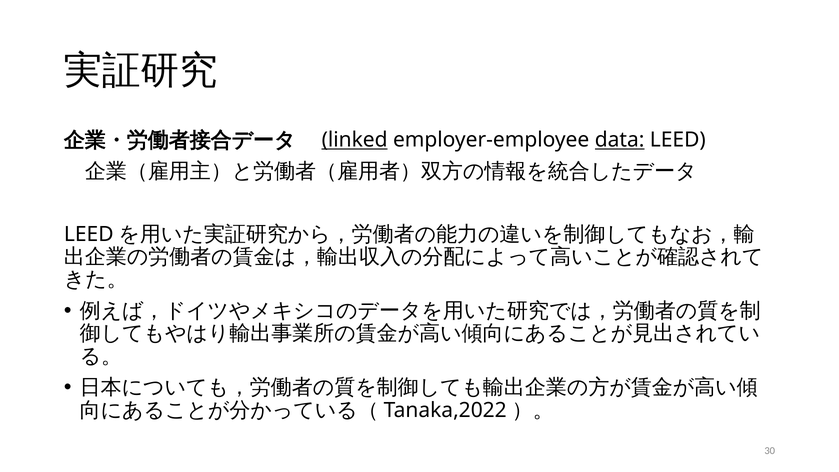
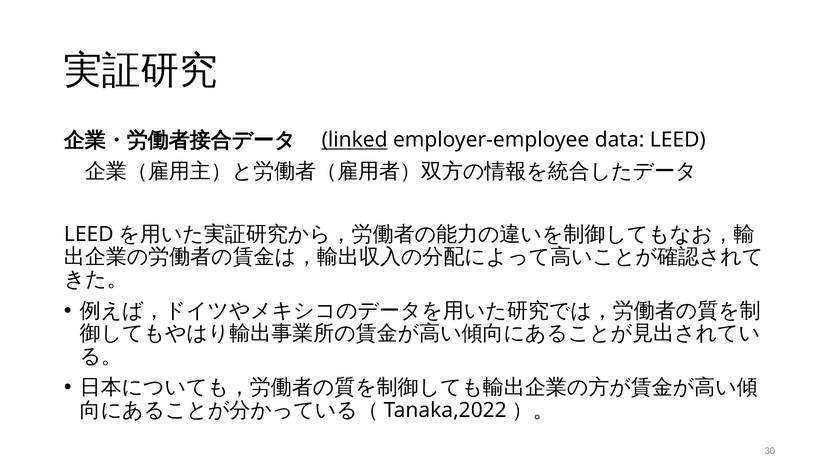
data underline: present -> none
